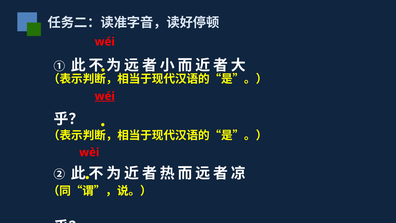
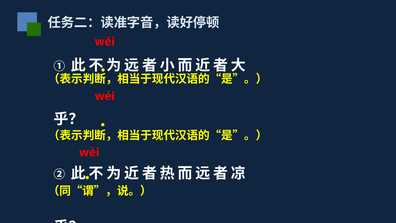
wéi at (105, 96) underline: present -> none
